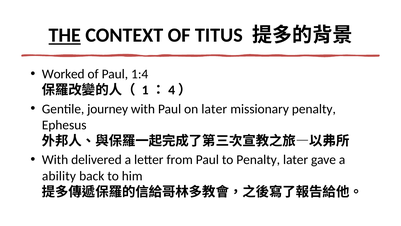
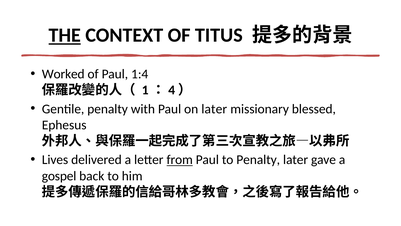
Gentile journey: journey -> penalty
missionary penalty: penalty -> blessed
With at (55, 160): With -> Lives
from underline: none -> present
ability: ability -> gospel
